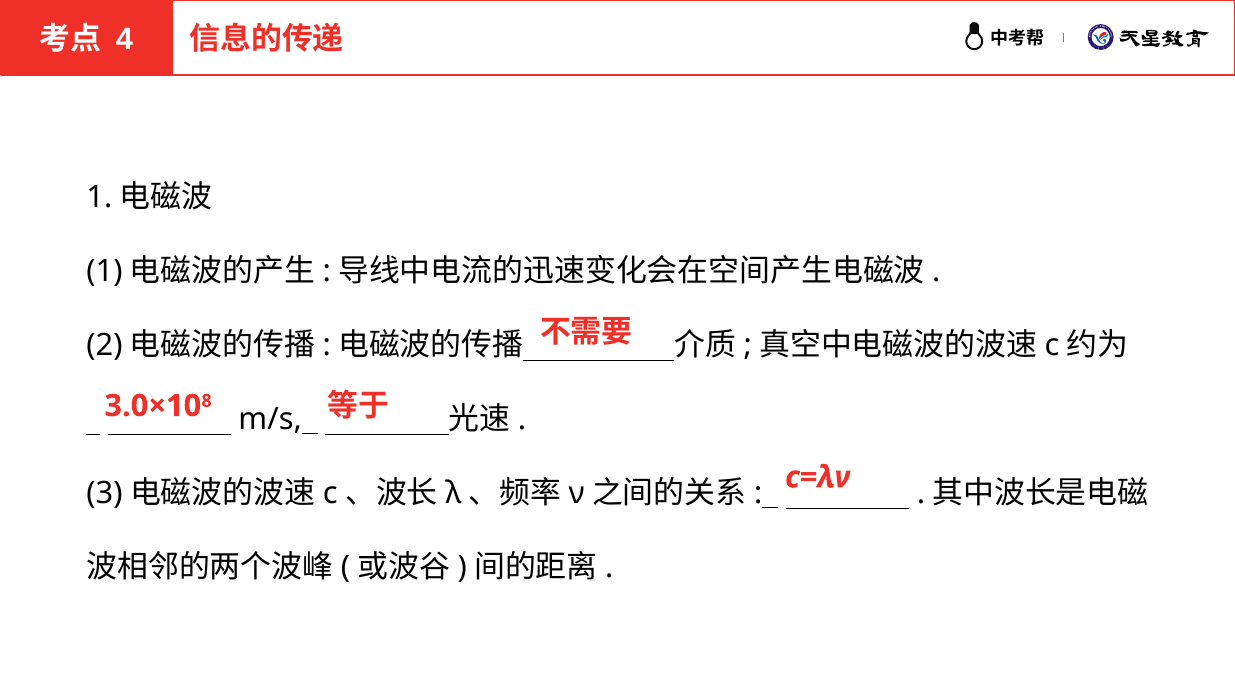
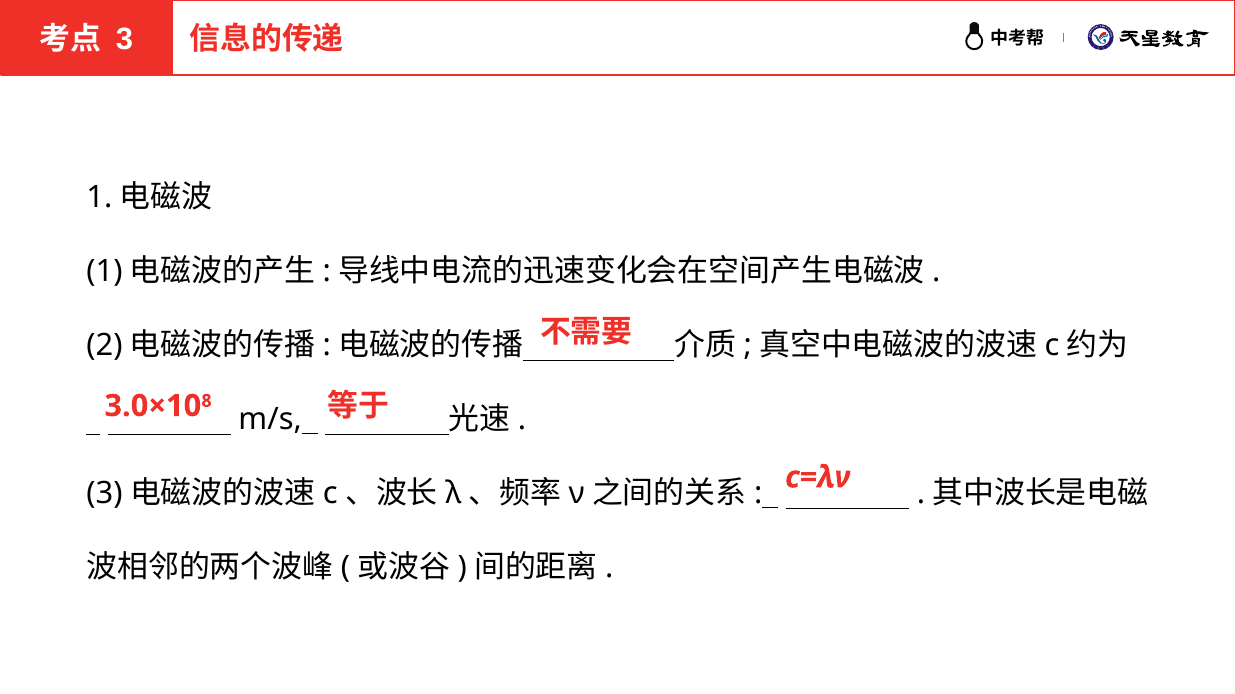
4 at (125, 40): 4 -> 3
